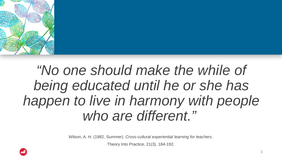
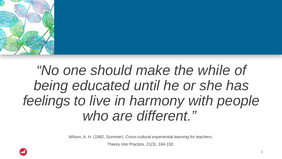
happen: happen -> feelings
